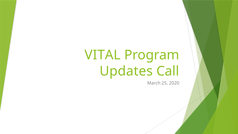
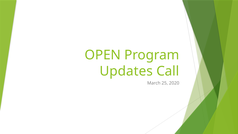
VITAL: VITAL -> OPEN
